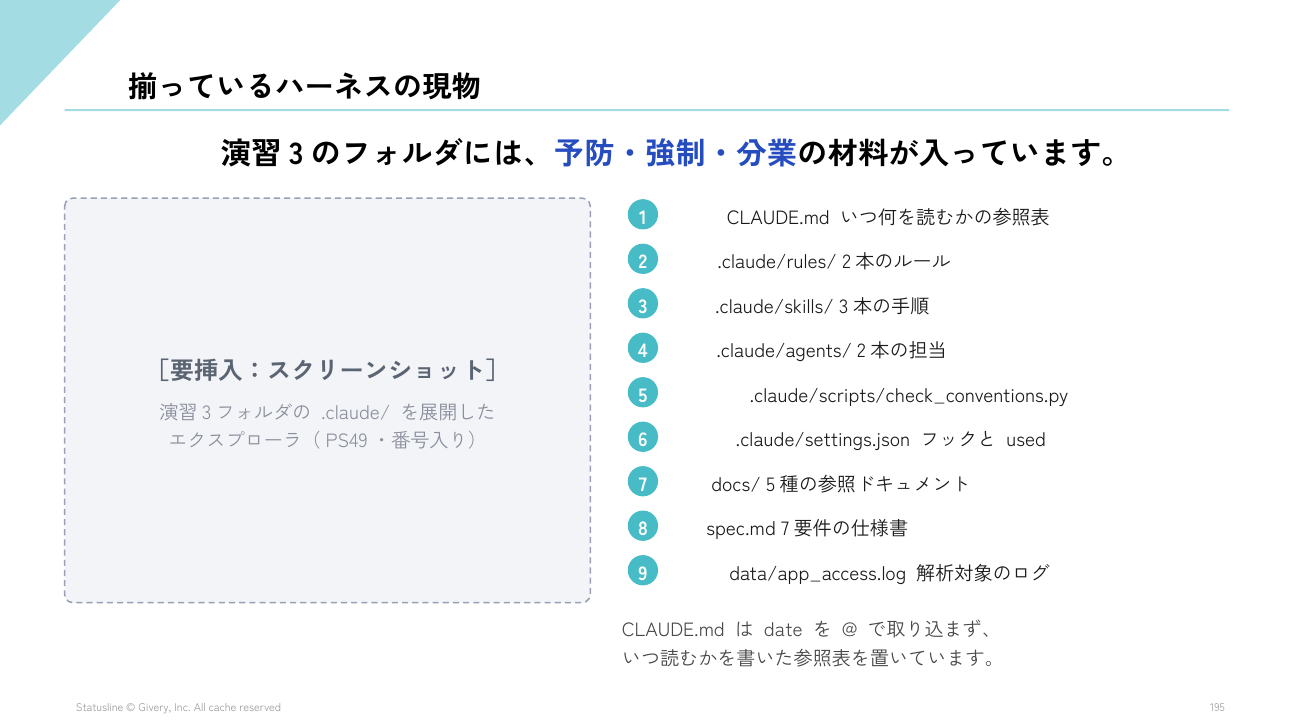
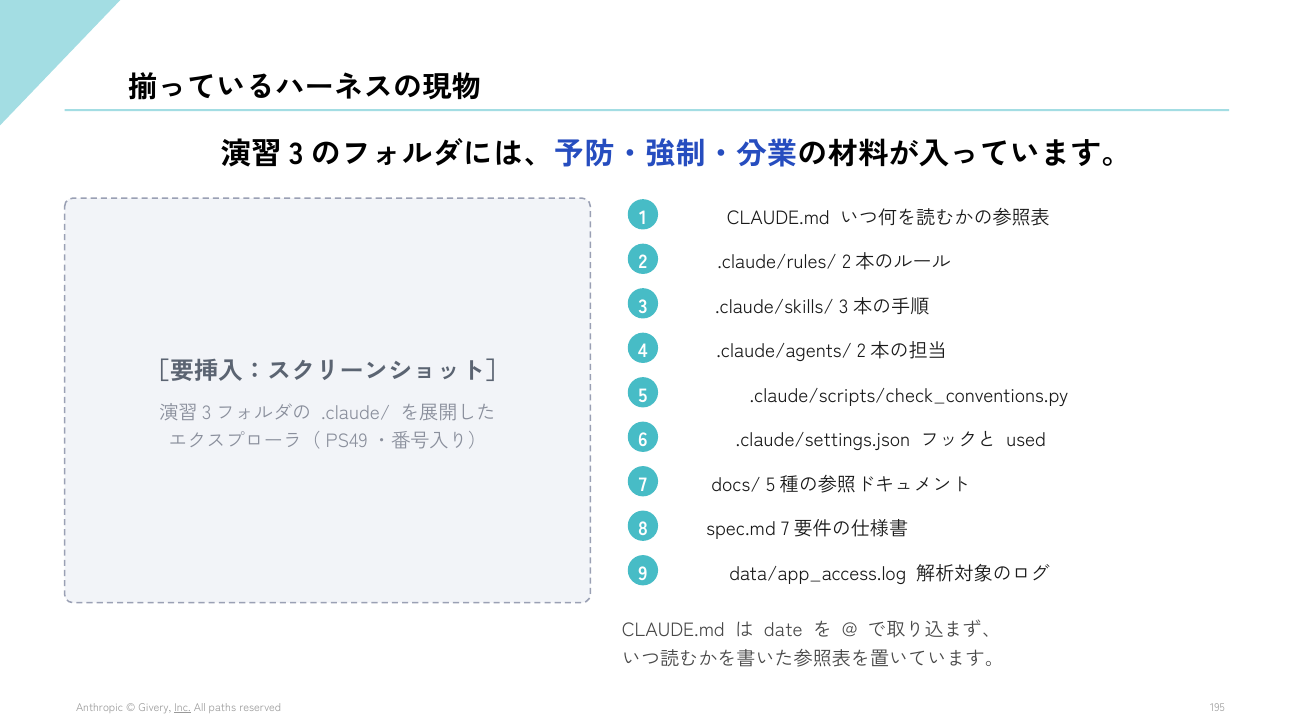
Statusline: Statusline -> Anthropic
Inc underline: none -> present
cache: cache -> paths
